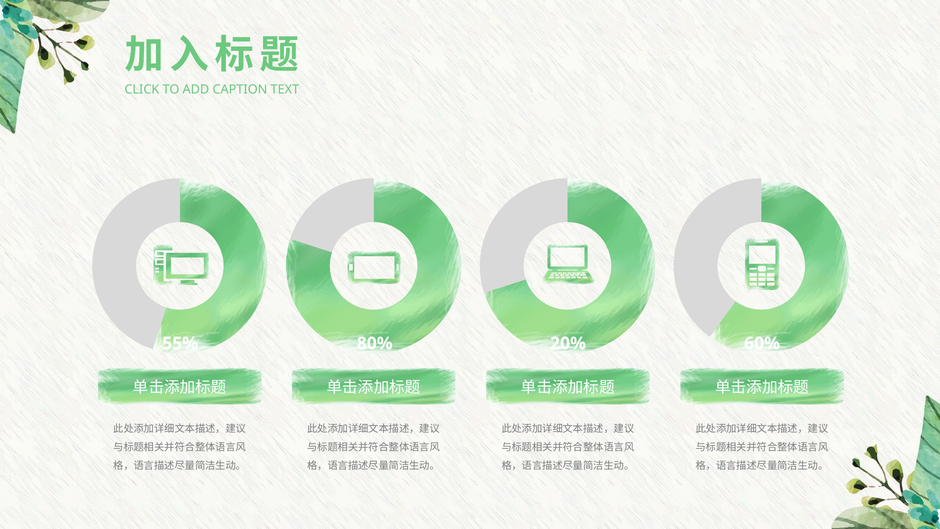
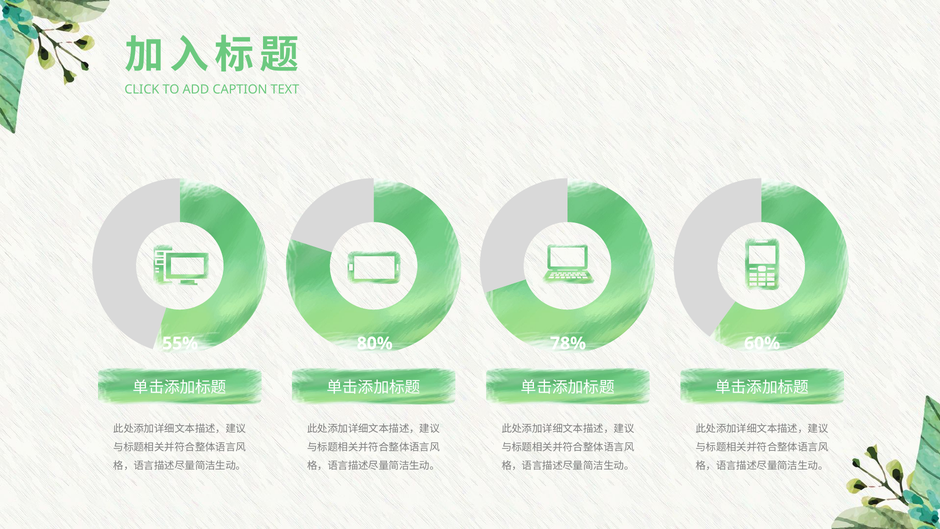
20%: 20% -> 78%
